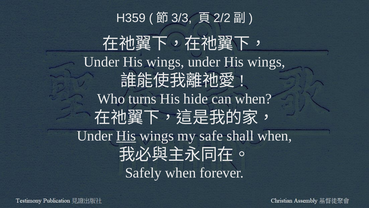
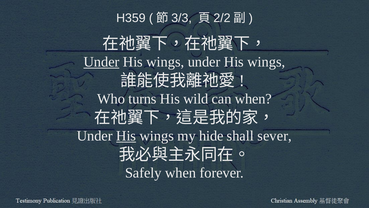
Under at (101, 62) underline: none -> present
hide: hide -> wild
safe: safe -> hide
shall when: when -> sever
